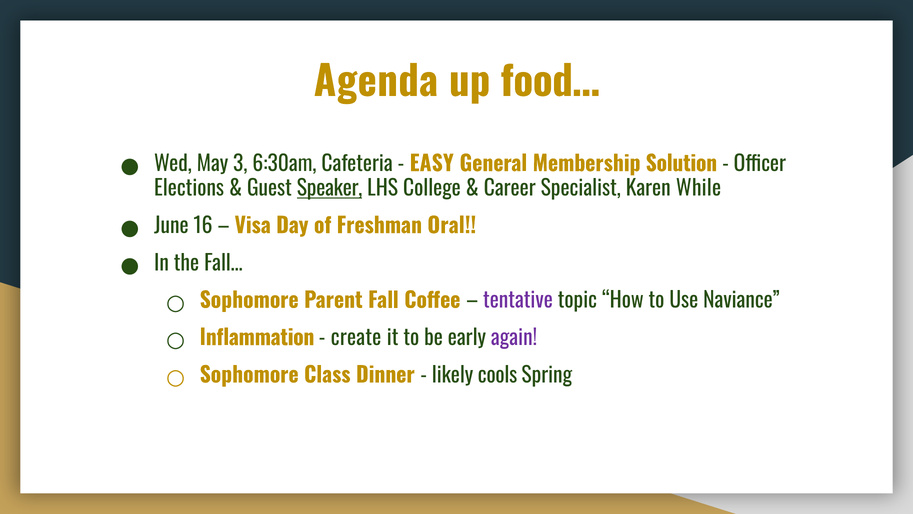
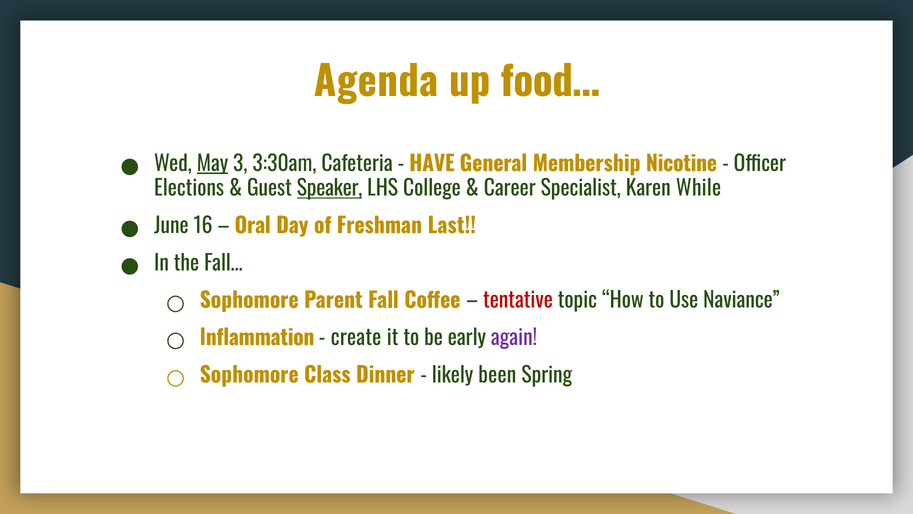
May underline: none -> present
6:30am: 6:30am -> 3:30am
EASY: EASY -> HAVE
Solution: Solution -> Nicotine
Visa: Visa -> Oral
Oral: Oral -> Last
tentative colour: purple -> red
cools: cools -> been
